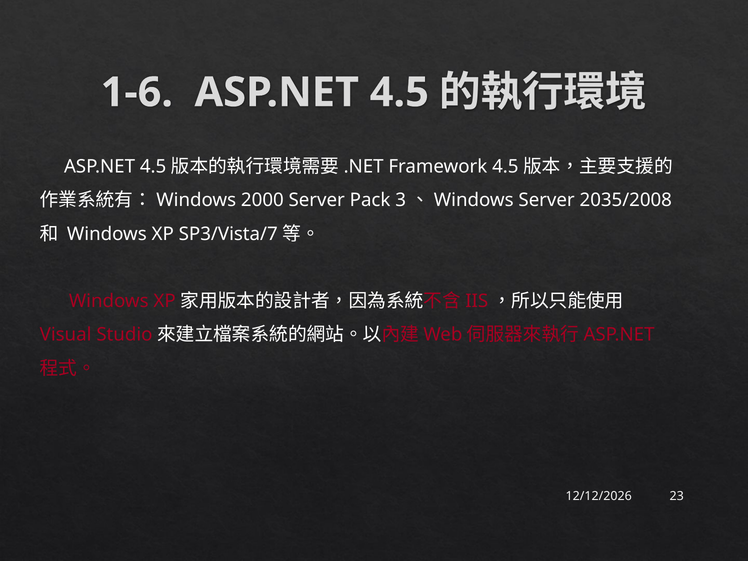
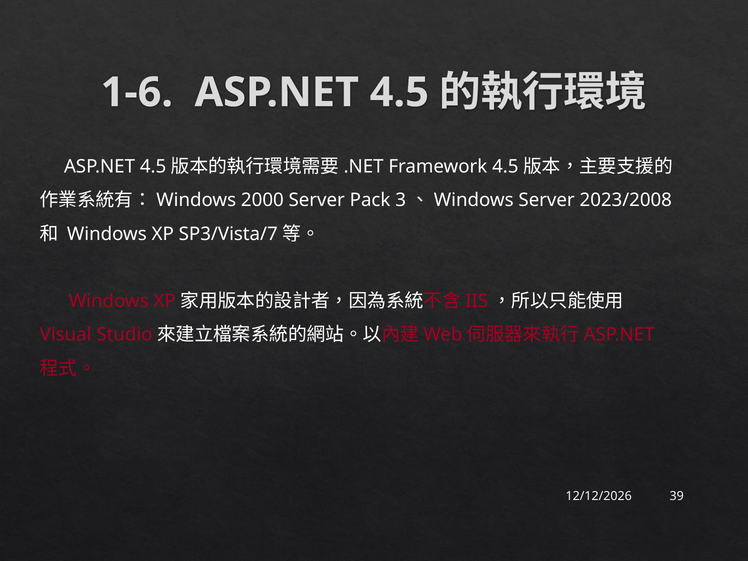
2035/2008: 2035/2008 -> 2023/2008
23: 23 -> 39
